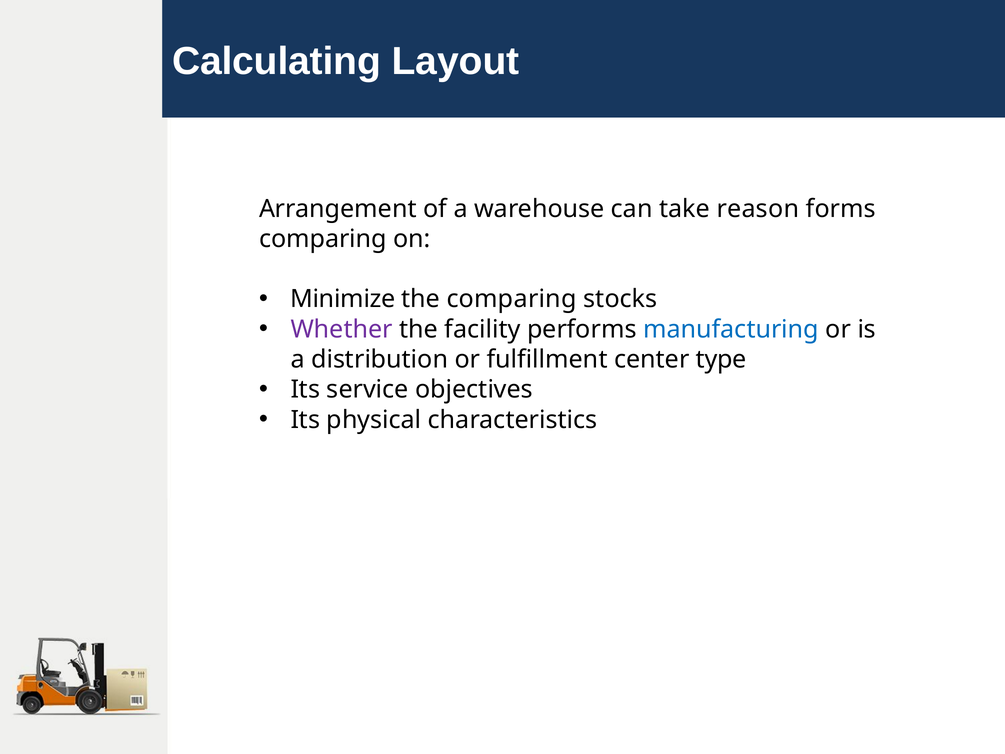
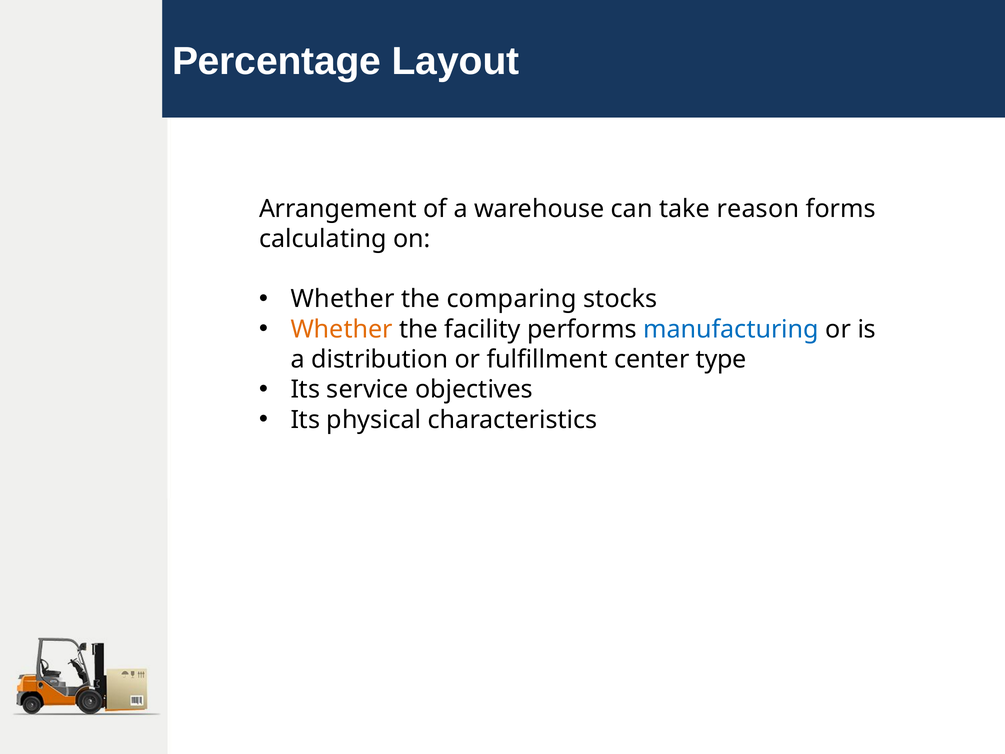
Calculating: Calculating -> Percentage
comparing at (323, 239): comparing -> calculating
Minimize at (343, 299): Minimize -> Whether
Whether at (342, 329) colour: purple -> orange
